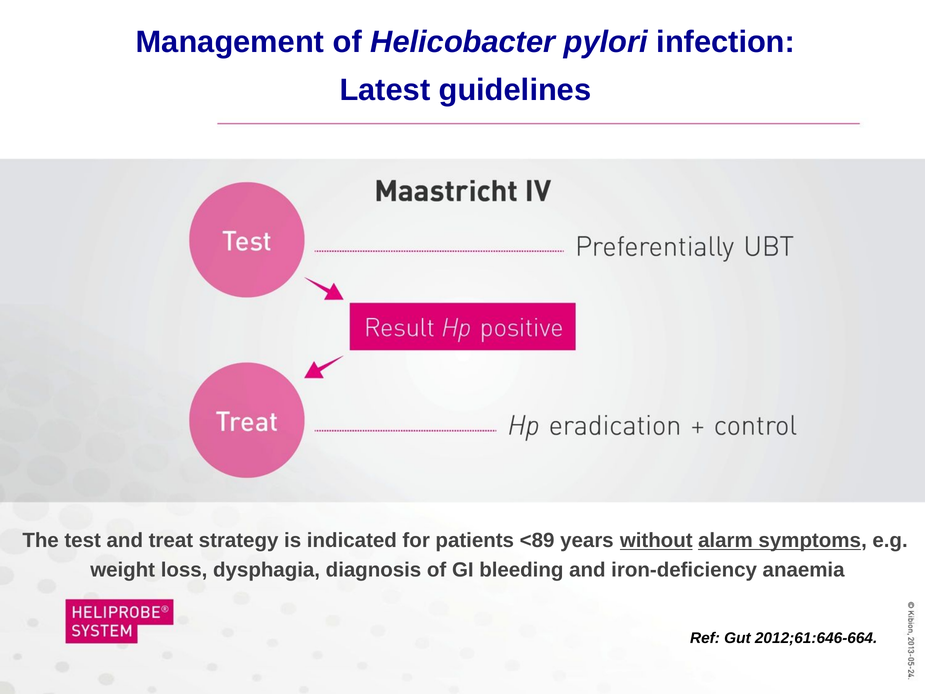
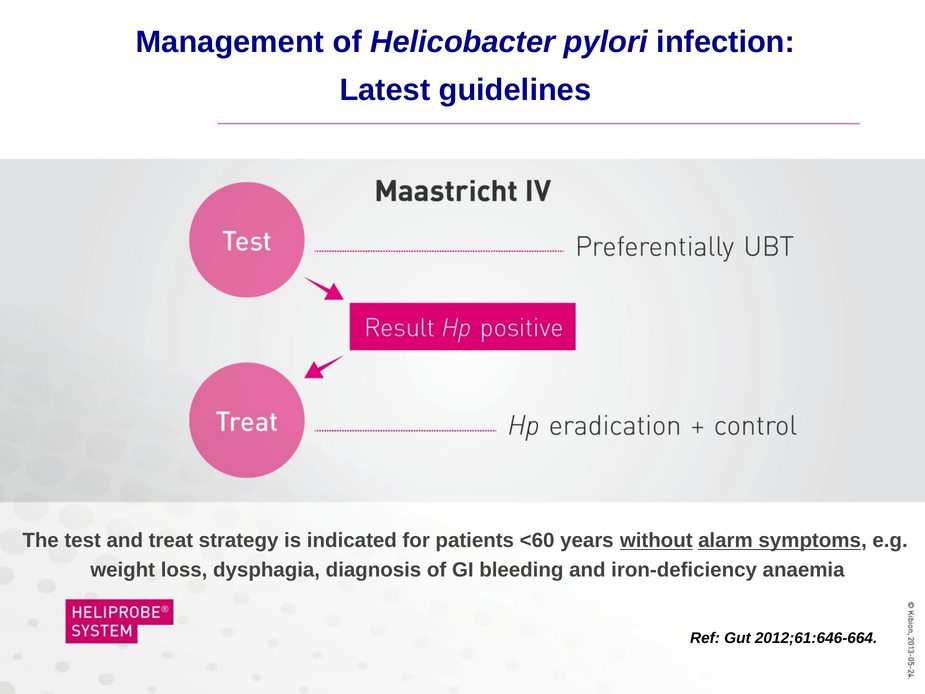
<89: <89 -> <60
